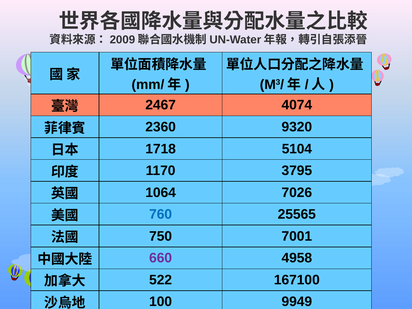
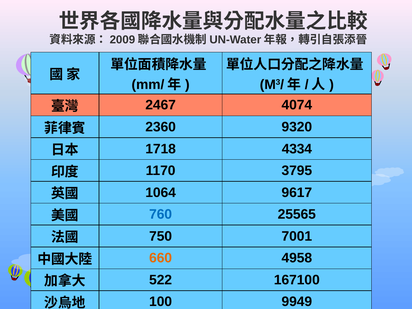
5104: 5104 -> 4334
7026: 7026 -> 9617
660 colour: purple -> orange
